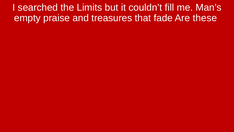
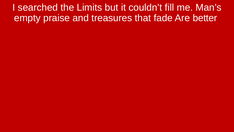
these: these -> better
